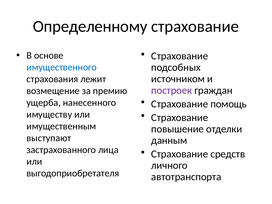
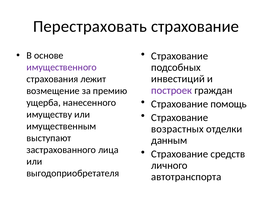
Определенному: Определенному -> Перестраховать
имущественного colour: blue -> purple
источником: источником -> инвестиций
повышение: повышение -> возрастных
